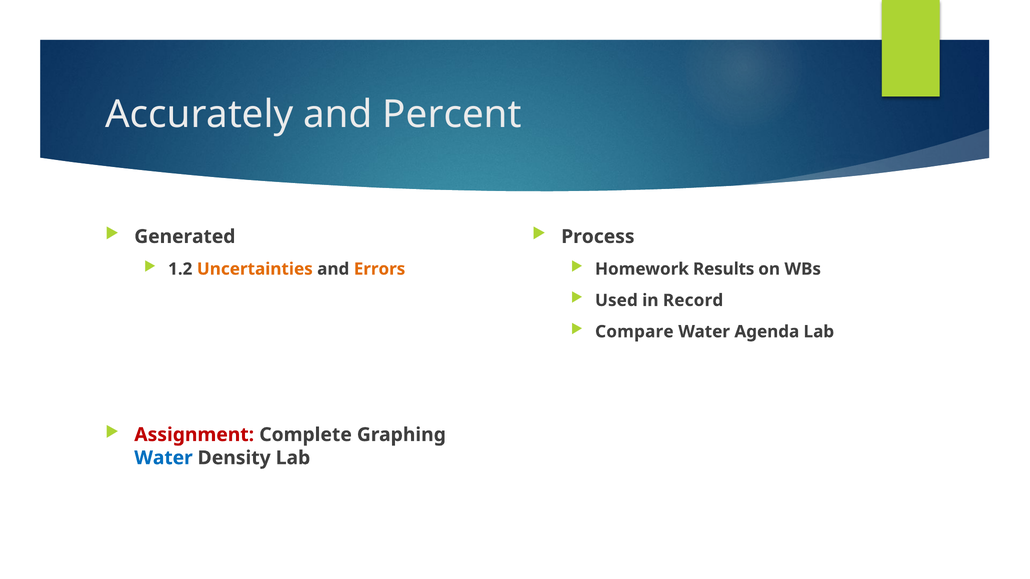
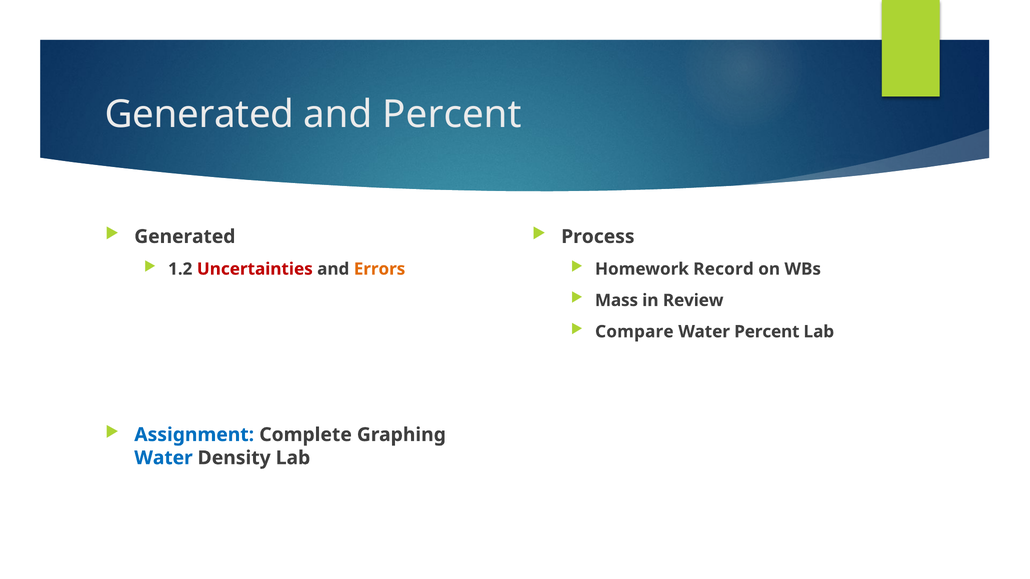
Accurately at (199, 115): Accurately -> Generated
Uncertainties colour: orange -> red
Results: Results -> Record
Used: Used -> Mass
Record: Record -> Review
Water Agenda: Agenda -> Percent
Assignment colour: red -> blue
